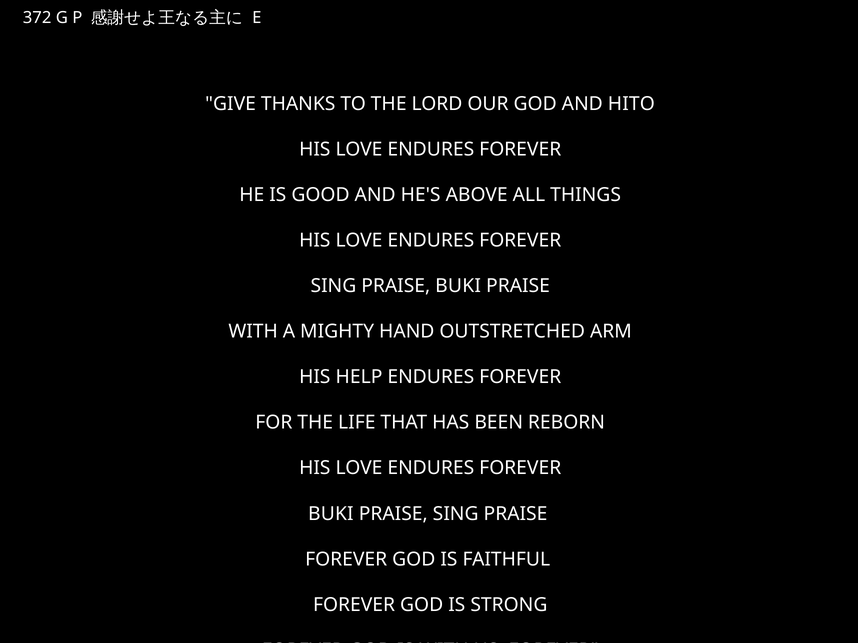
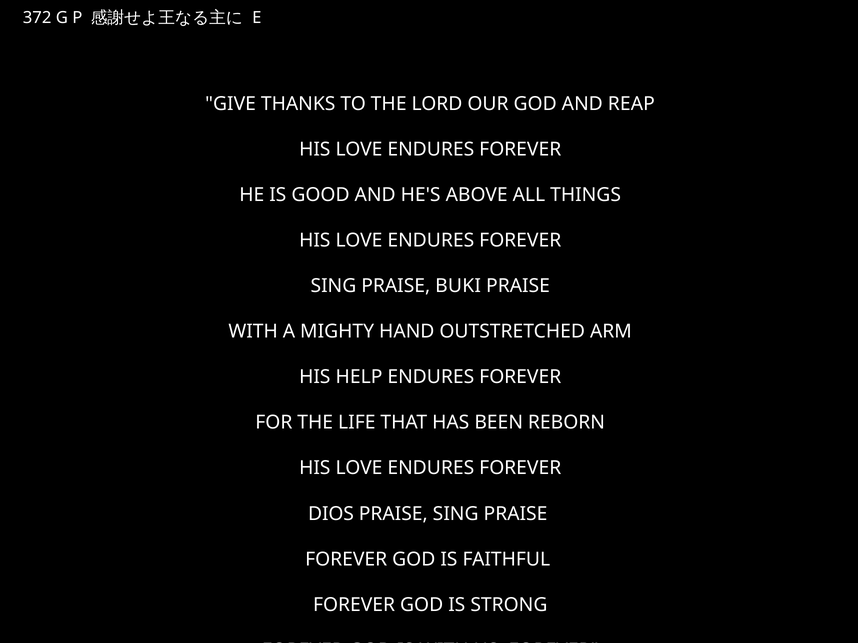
HITO: HITO -> REAP
BUKI at (331, 514): BUKI -> DIOS
